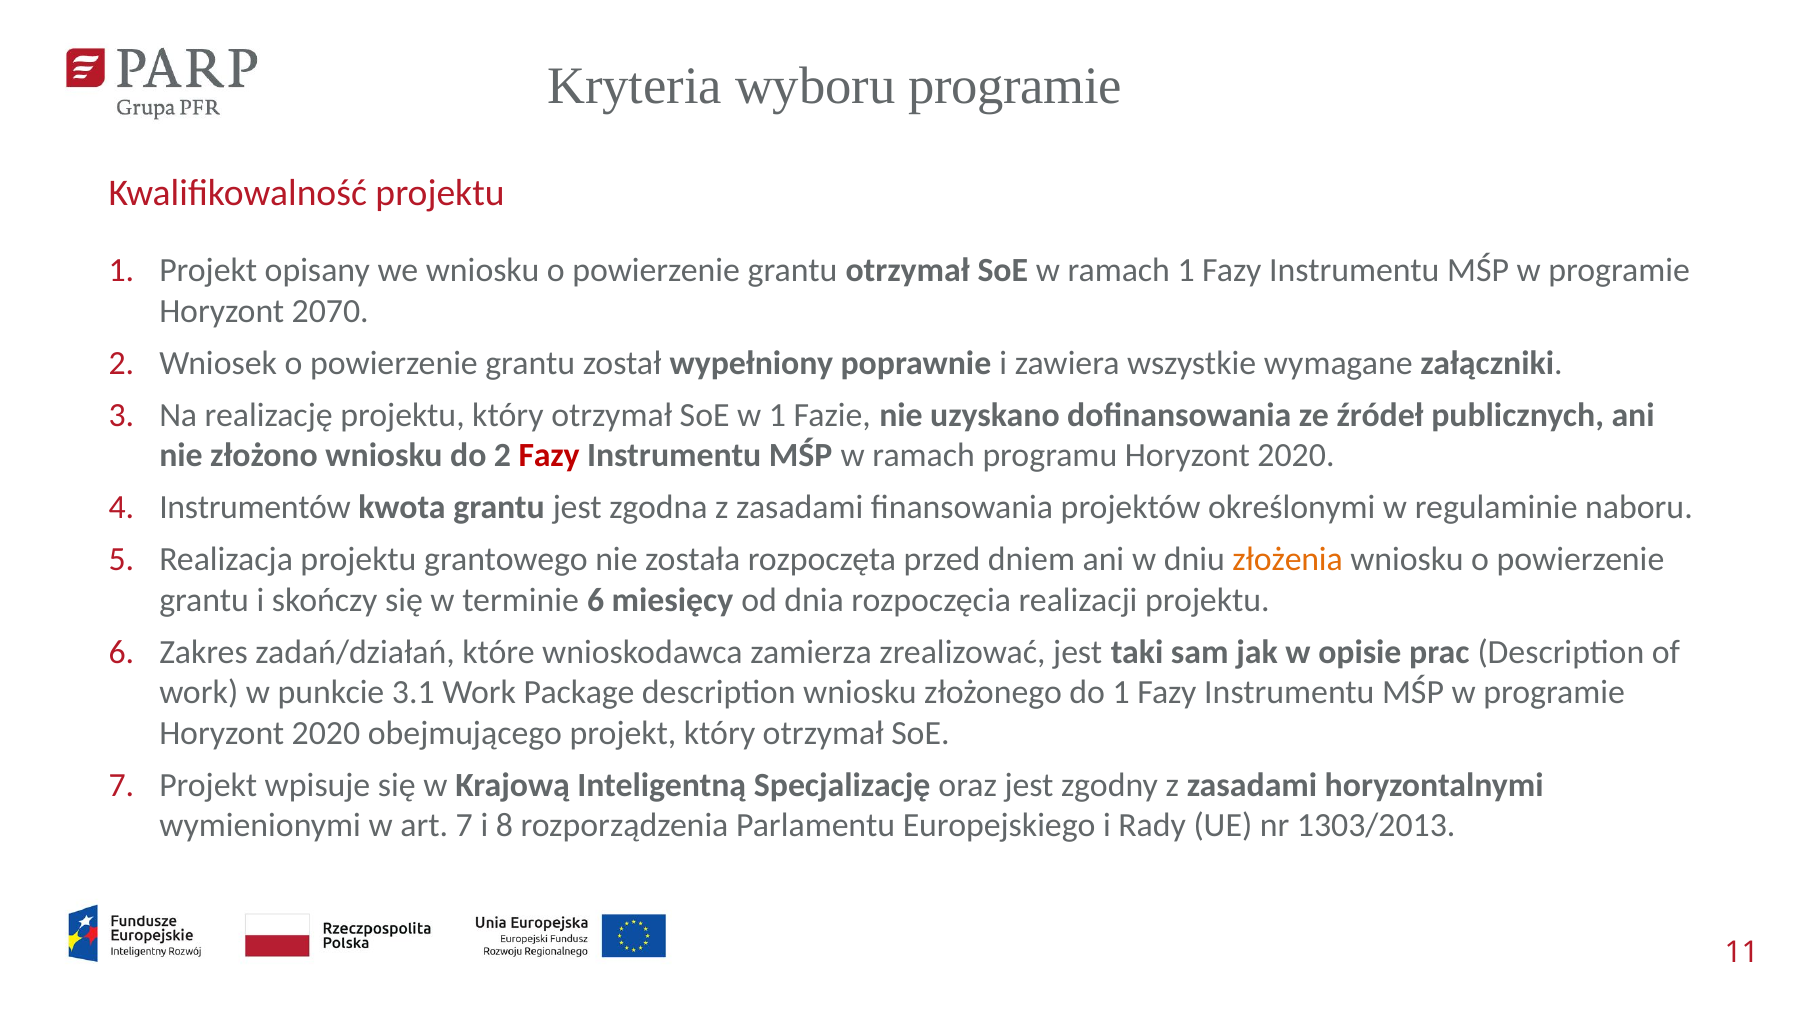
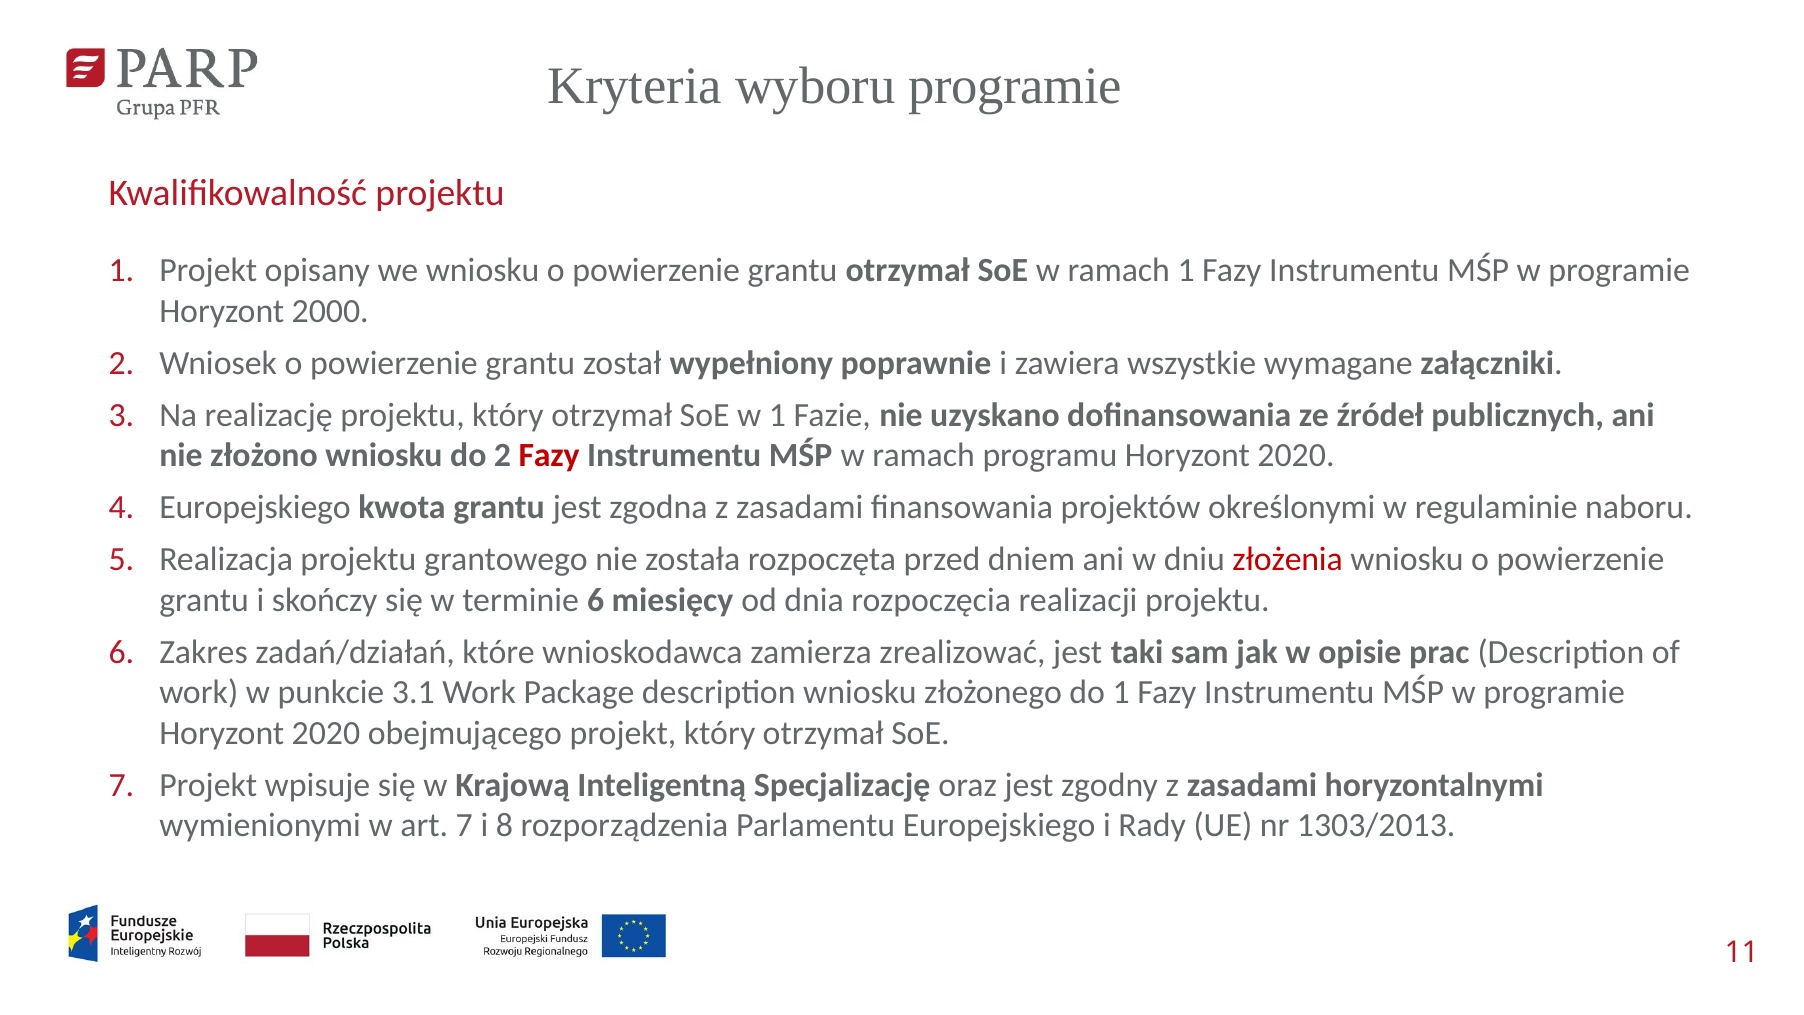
2070: 2070 -> 2000
Instrumentów at (255, 507): Instrumentów -> Europejskiego
złożenia colour: orange -> red
